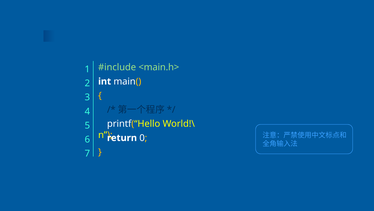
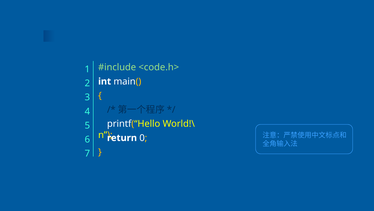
<main.h>: <main.h> -> <code.h>
